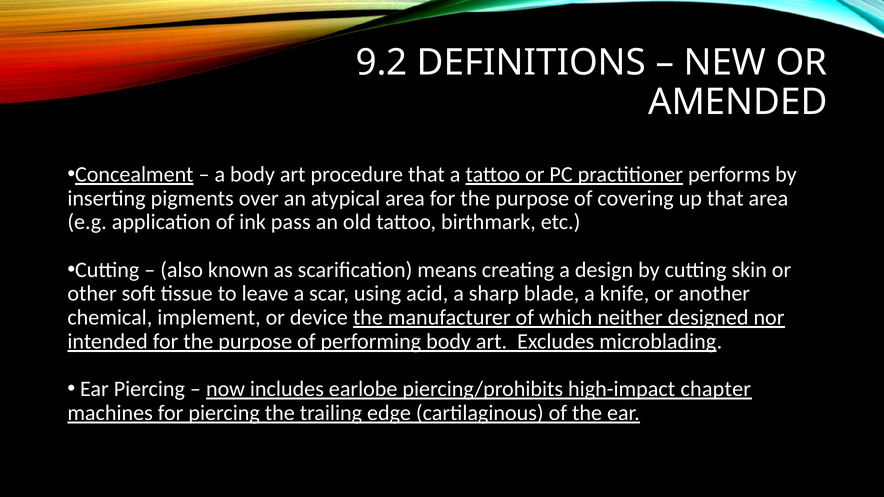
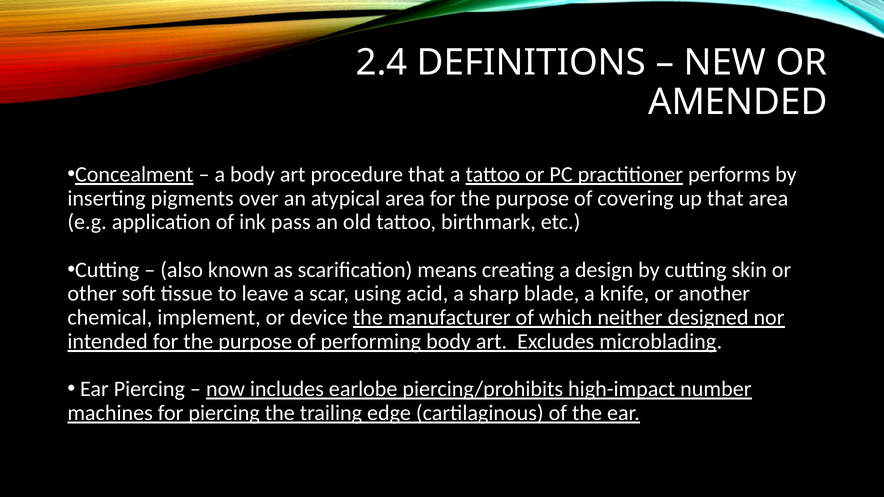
9.2: 9.2 -> 2.4
chapter: chapter -> number
